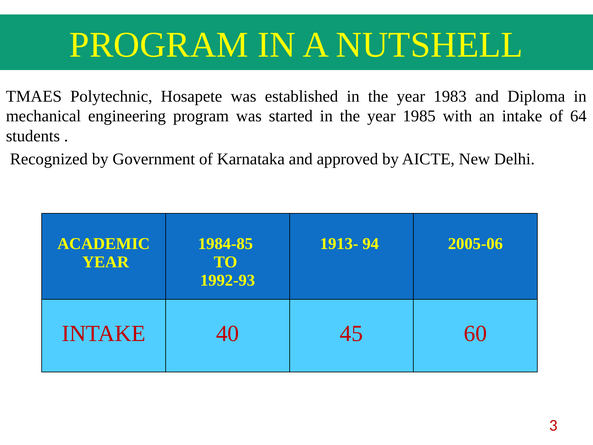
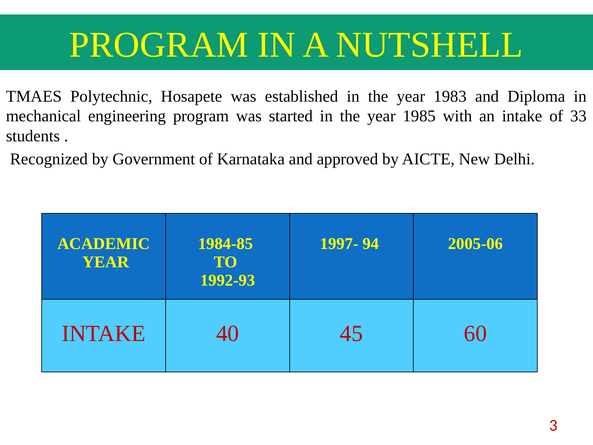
64: 64 -> 33
1913-: 1913- -> 1997-
